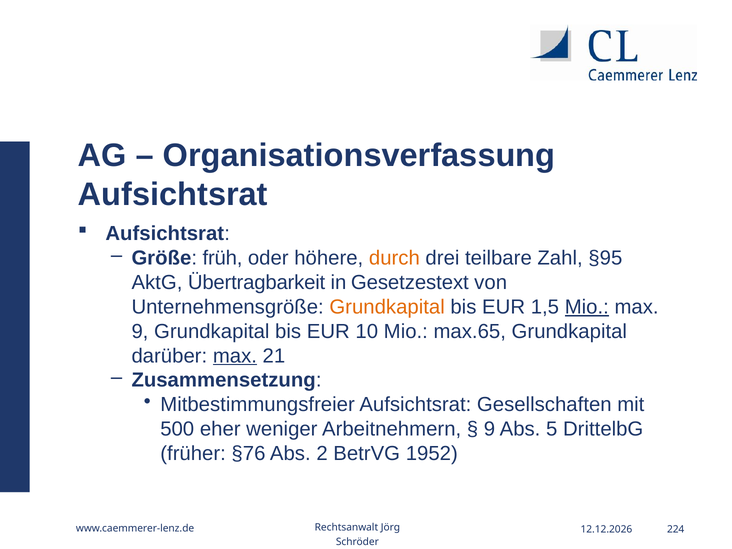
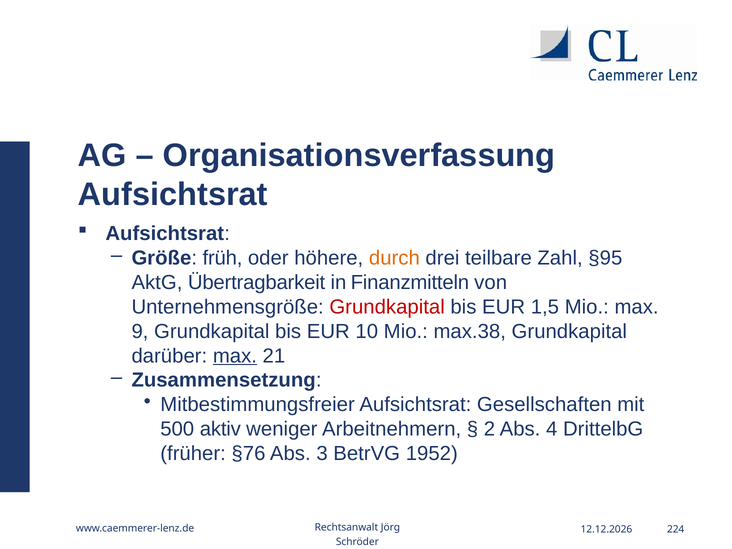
Gesetzestext: Gesetzestext -> Finanzmitteln
Grundkapital at (387, 307) colour: orange -> red
Mio at (587, 307) underline: present -> none
max.65: max.65 -> max.38
eher: eher -> aktiv
9 at (490, 429): 9 -> 2
5: 5 -> 4
2: 2 -> 3
